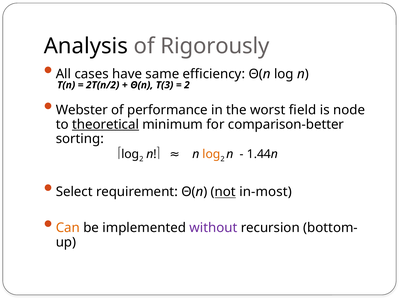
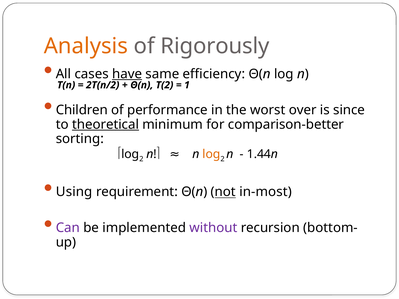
Analysis colour: black -> orange
have underline: none -> present
T(3: T(3 -> T(2
2 at (187, 85): 2 -> 1
Webster: Webster -> Children
field: field -> over
node: node -> since
Select: Select -> Using
Can colour: orange -> purple
